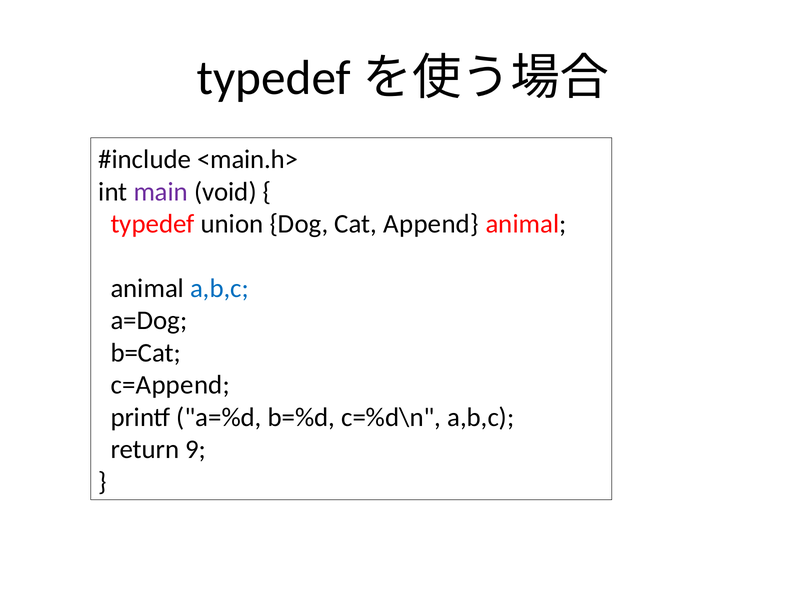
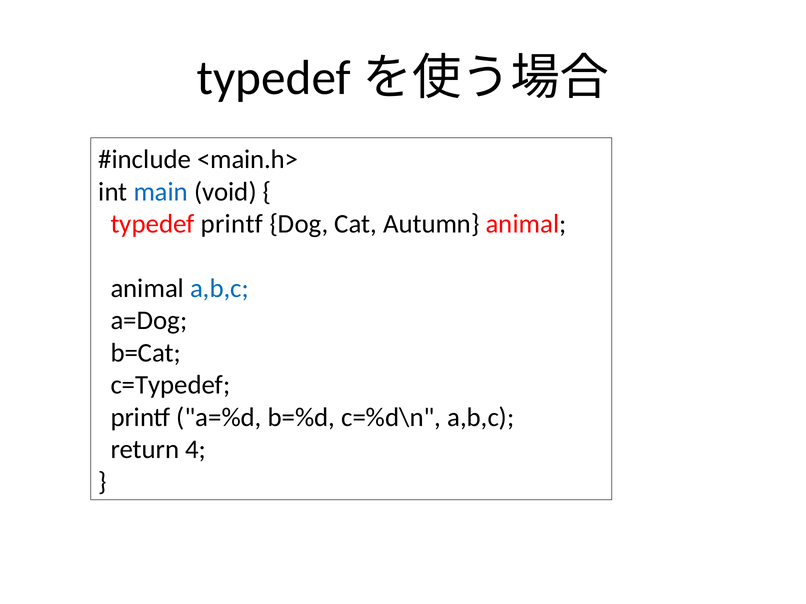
main colour: purple -> blue
typedef union: union -> printf
Append: Append -> Autumn
c=Append: c=Append -> c=Typedef
9: 9 -> 4
